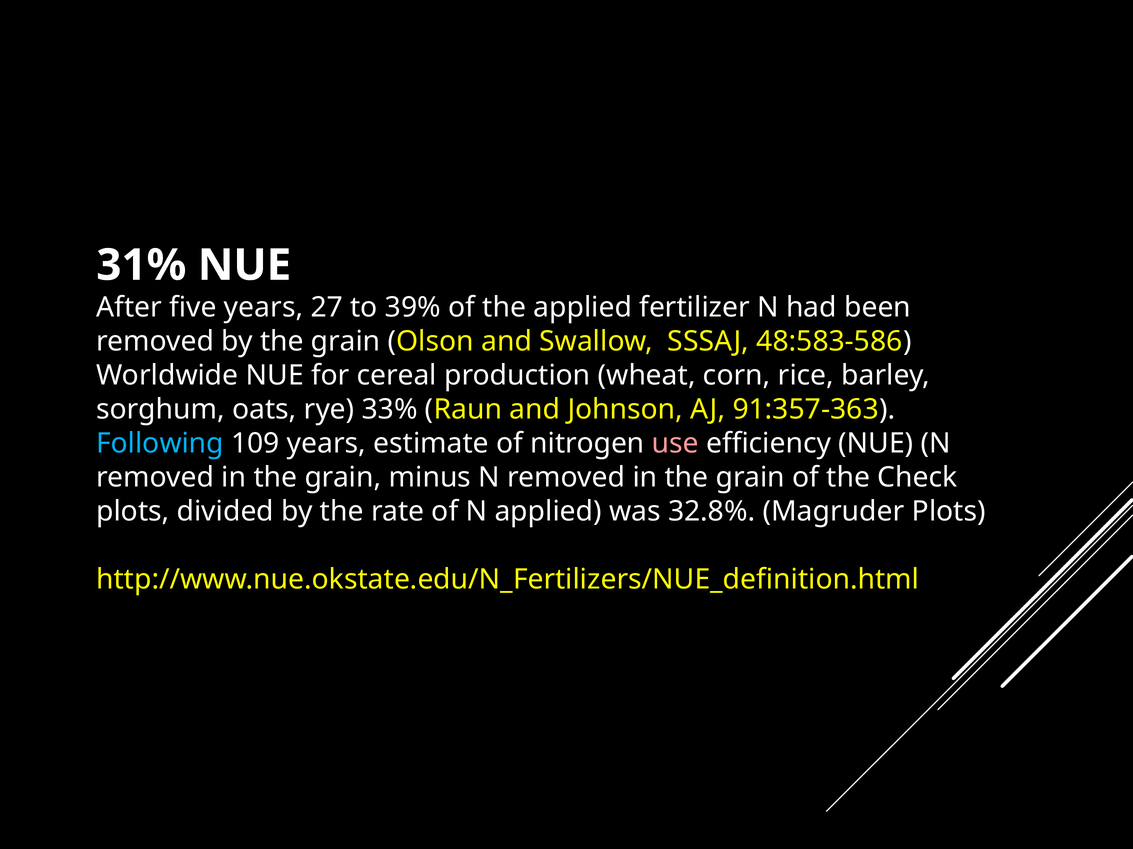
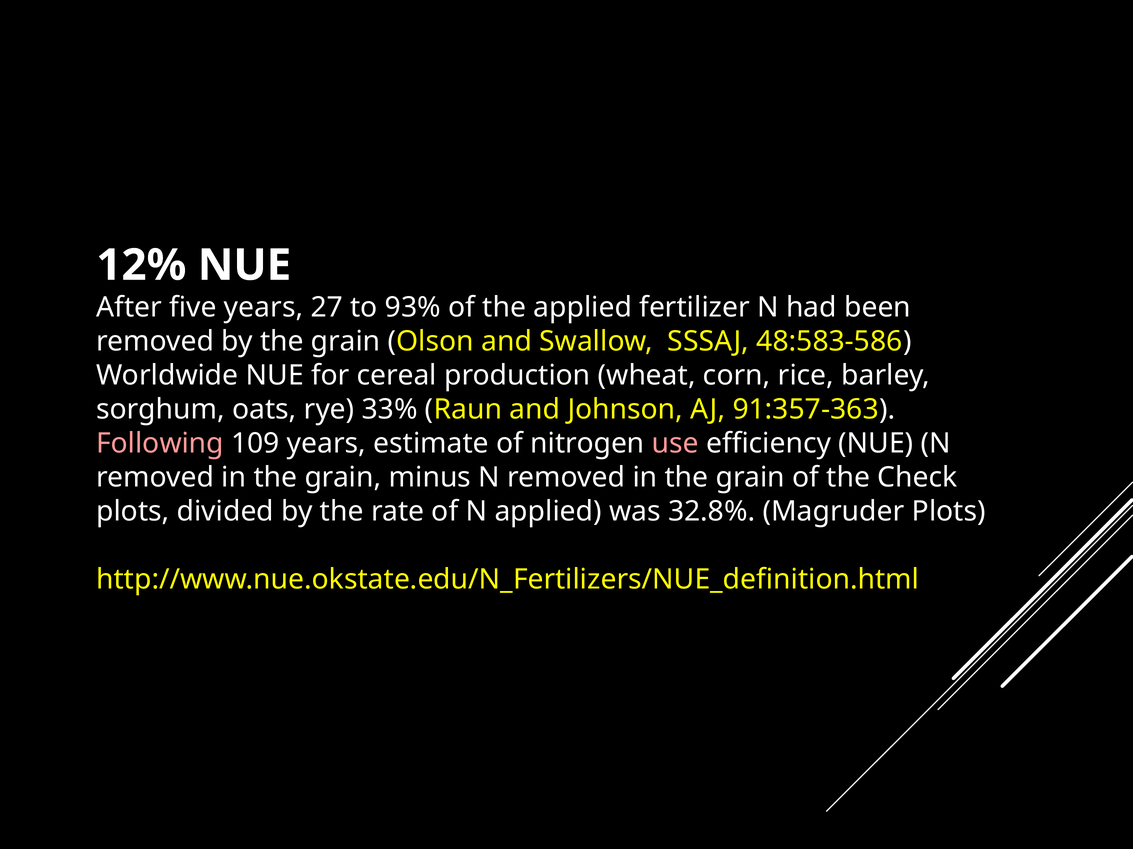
31%: 31% -> 12%
39%: 39% -> 93%
Following colour: light blue -> pink
